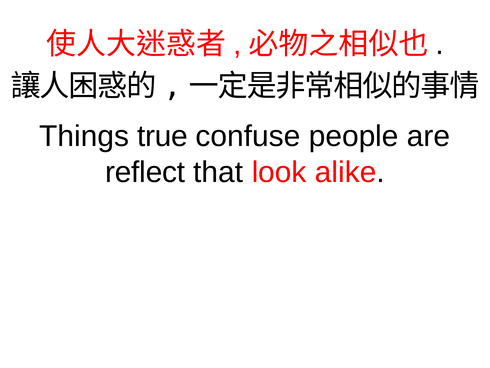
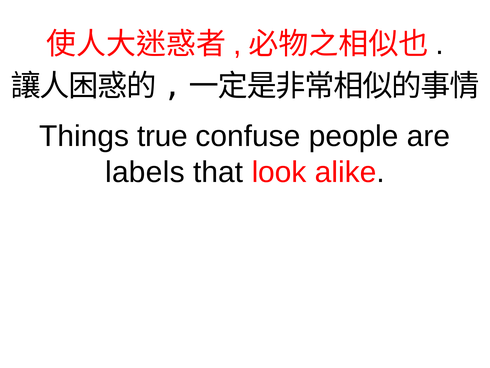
reflect: reflect -> labels
